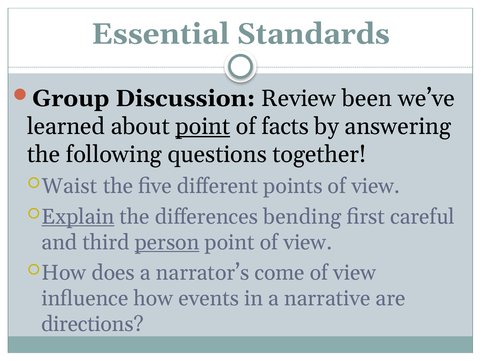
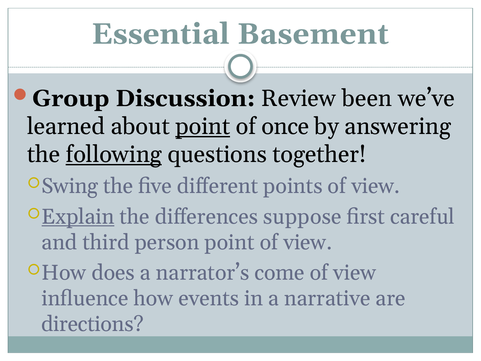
Standards: Standards -> Basement
facts: facts -> once
following underline: none -> present
Waist: Waist -> Swing
bending: bending -> suppose
person underline: present -> none
